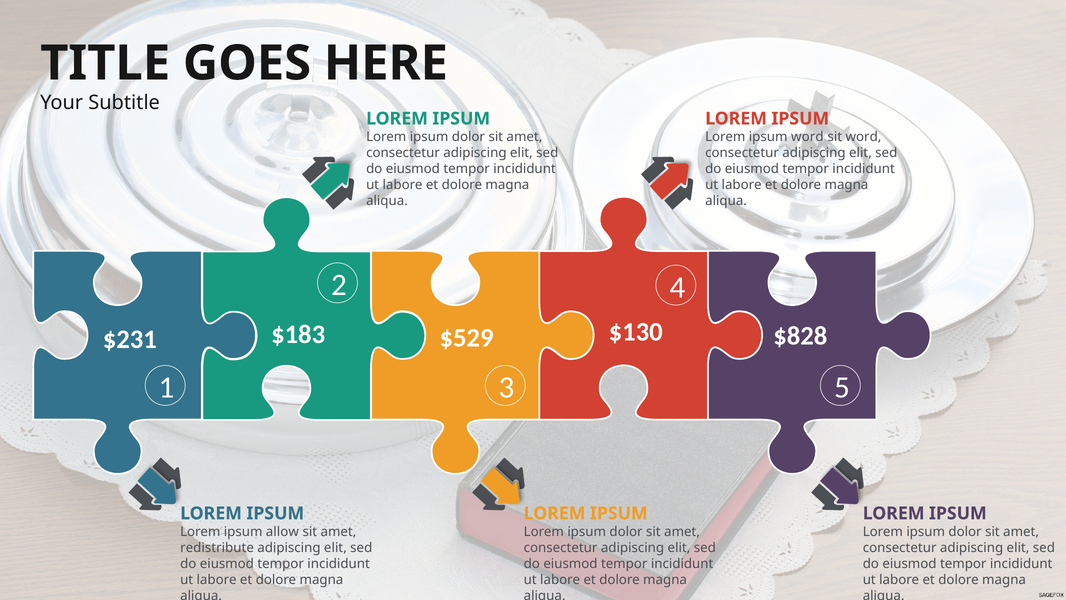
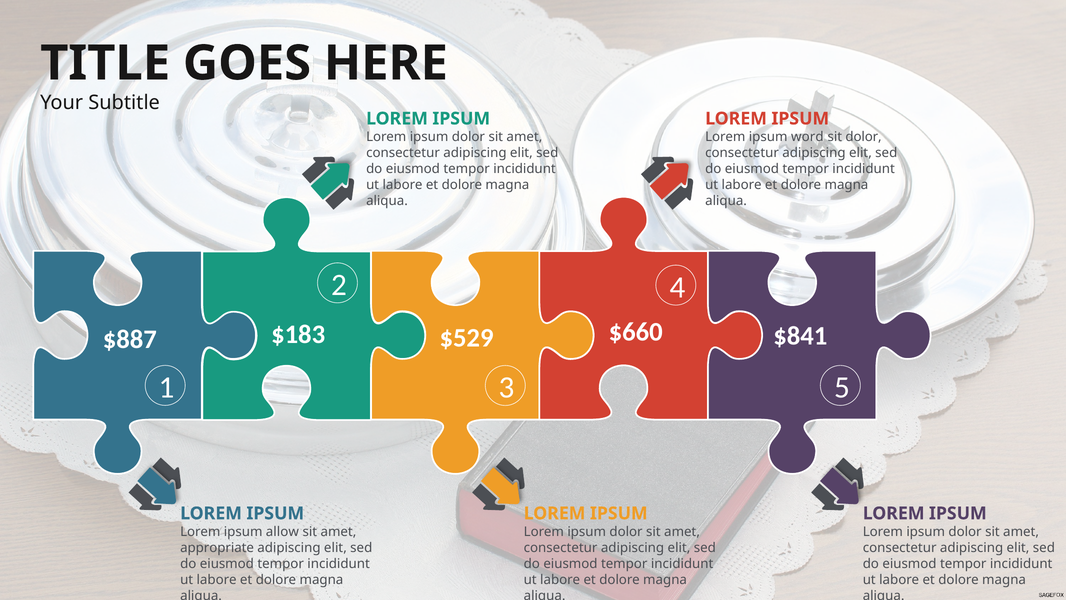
sit word: word -> dolor
$130: $130 -> $660
$828: $828 -> $841
$231: $231 -> $887
redistribute: redistribute -> appropriate
